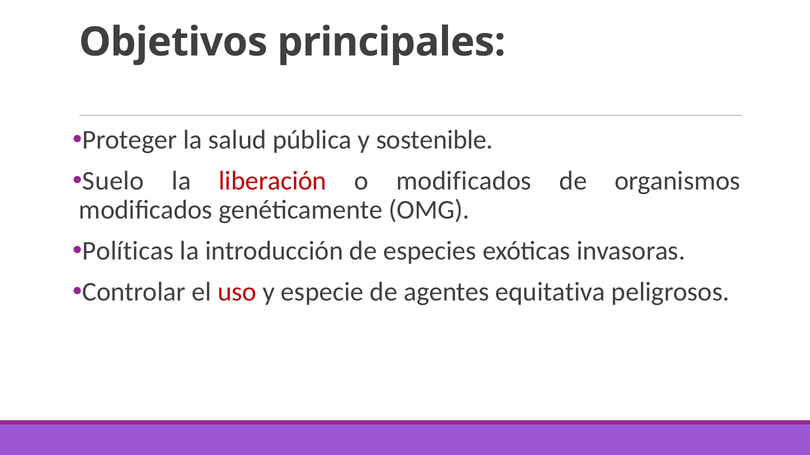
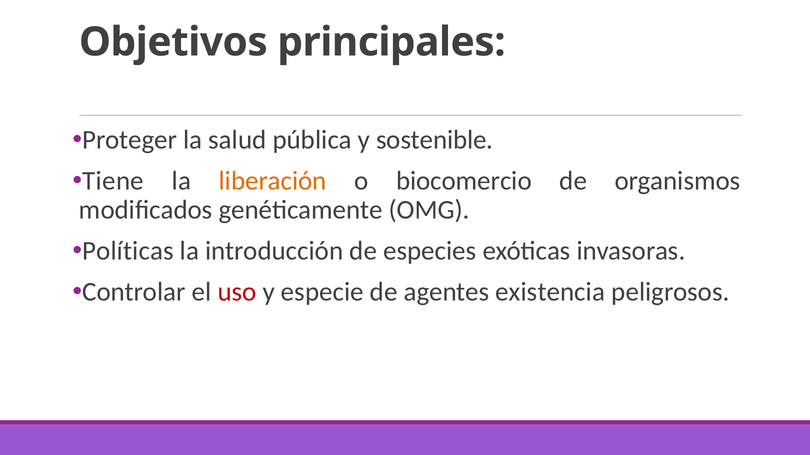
Suelo: Suelo -> Tiene
liberación colour: red -> orange
o modificados: modificados -> biocomercio
equitativa: equitativa -> existencia
